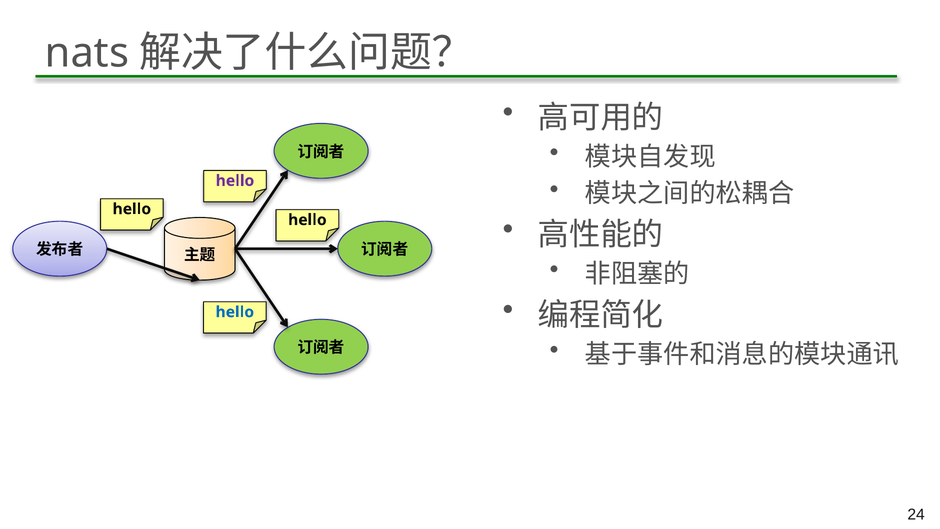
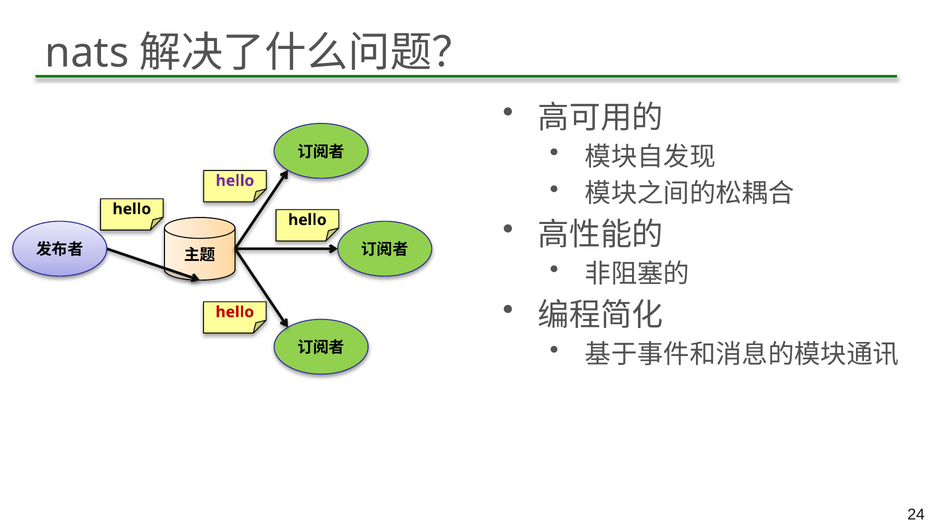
hello at (235, 312) colour: blue -> red
